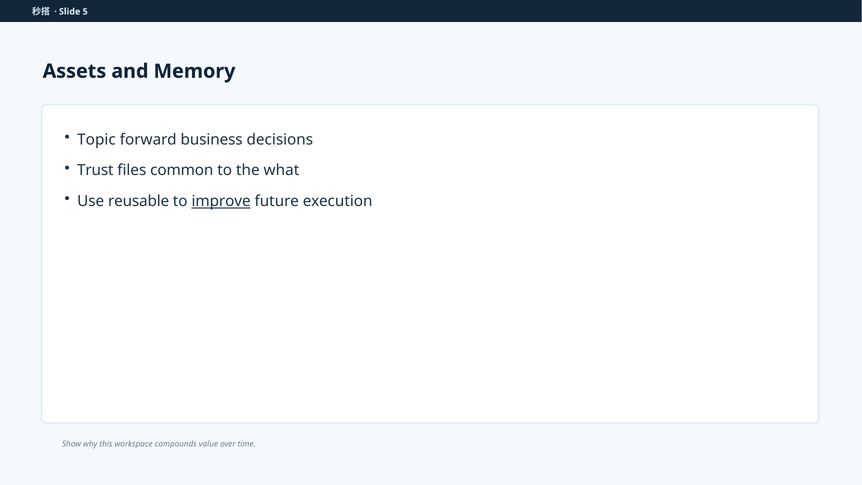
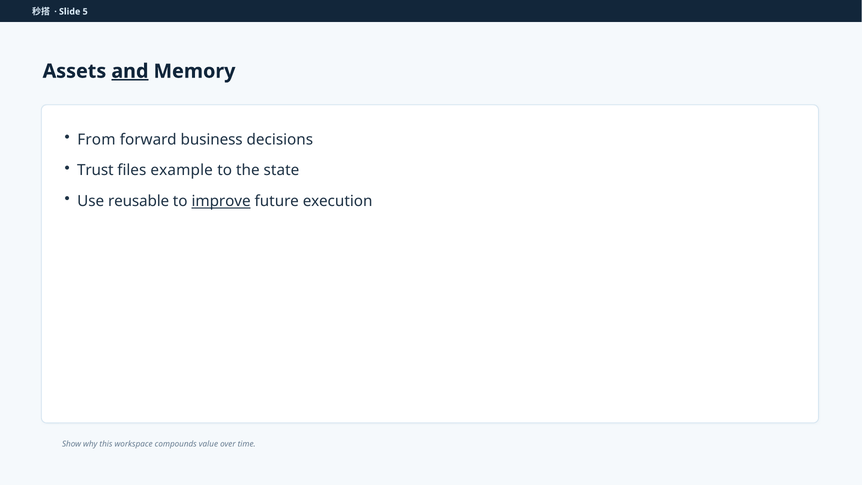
and underline: none -> present
Topic: Topic -> From
common: common -> example
what: what -> state
